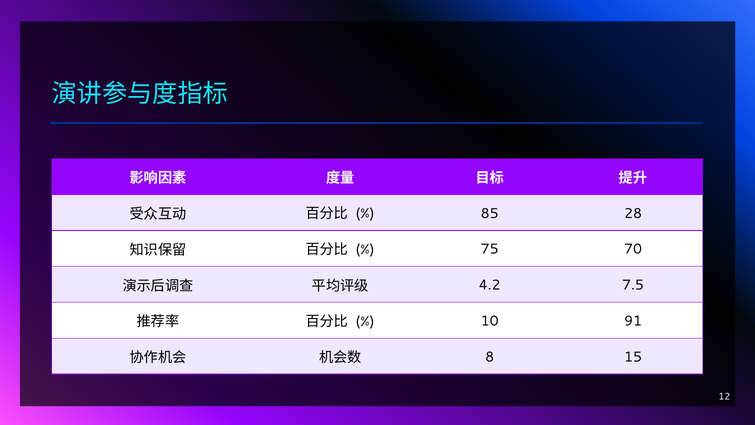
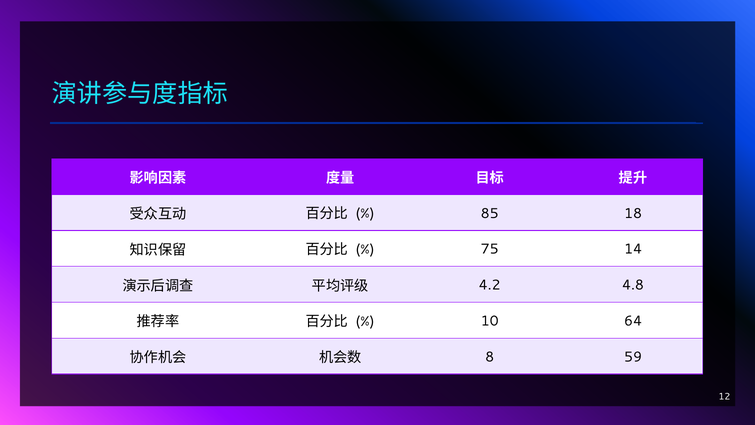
28: 28 -> 18
70: 70 -> 14
7.5: 7.5 -> 4.8
91: 91 -> 64
15: 15 -> 59
